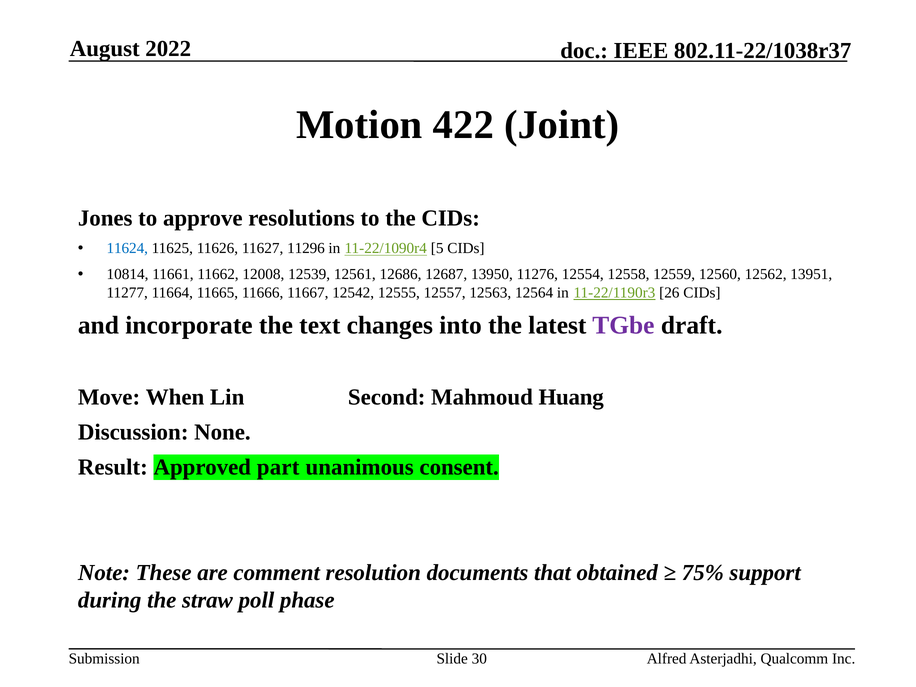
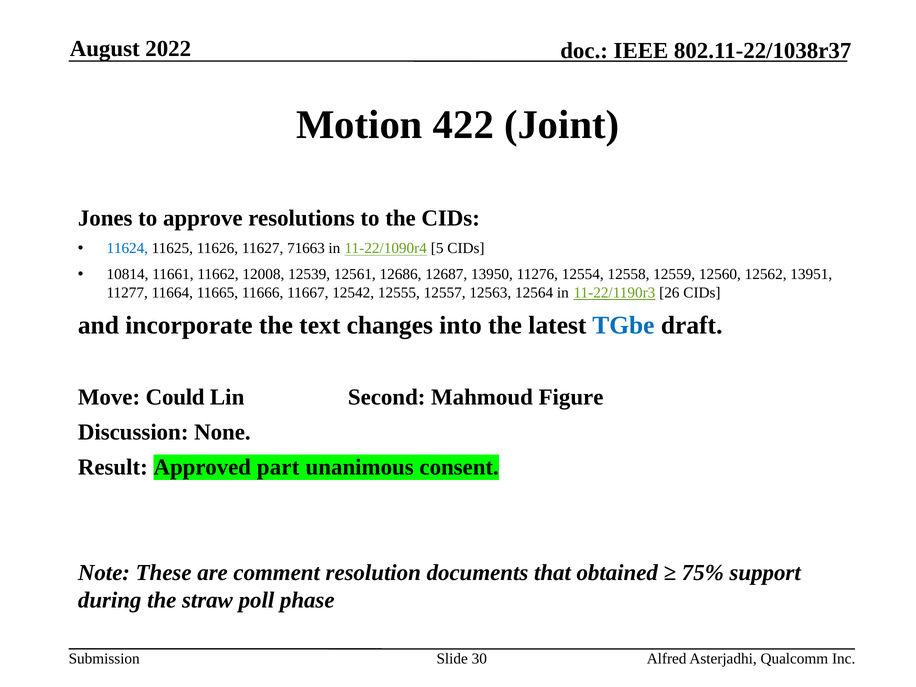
11296: 11296 -> 71663
TGbe colour: purple -> blue
When: When -> Could
Huang: Huang -> Figure
